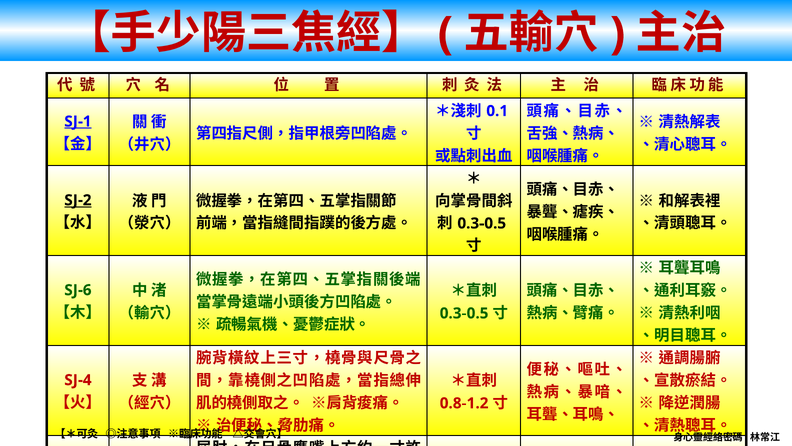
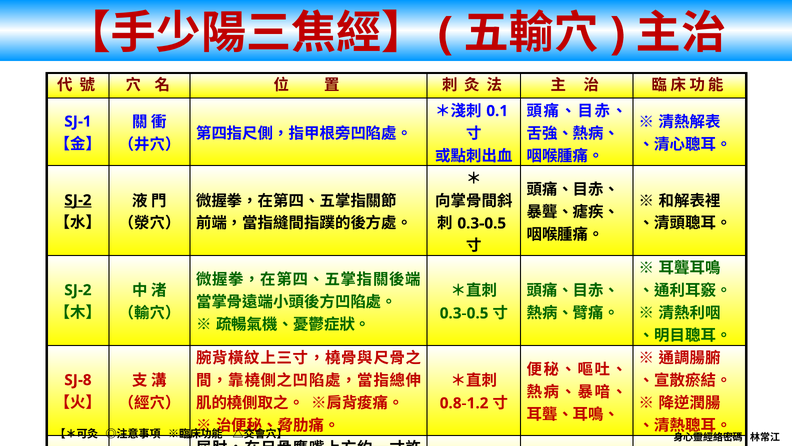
SJ-1 underline: present -> none
SJ-6 at (78, 290): SJ-6 -> SJ-2
SJ-4: SJ-4 -> SJ-8
